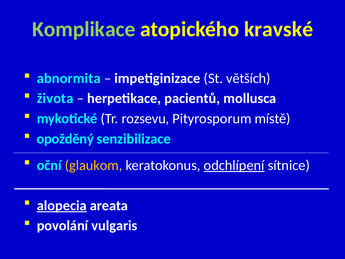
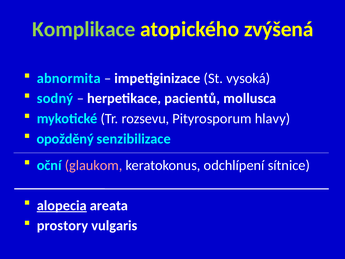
kravské: kravské -> zvýšená
větších: větších -> vysoká
života: života -> sodný
místě: místě -> hlavy
glaukom colour: yellow -> pink
odchlípení underline: present -> none
povolání: povolání -> prostory
